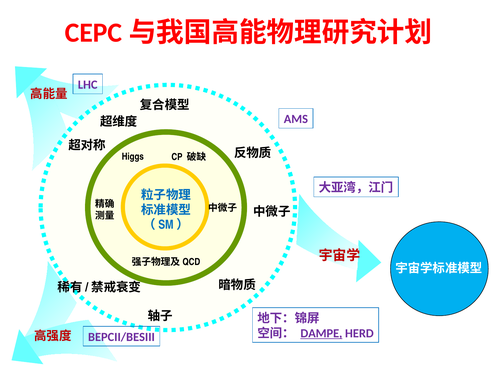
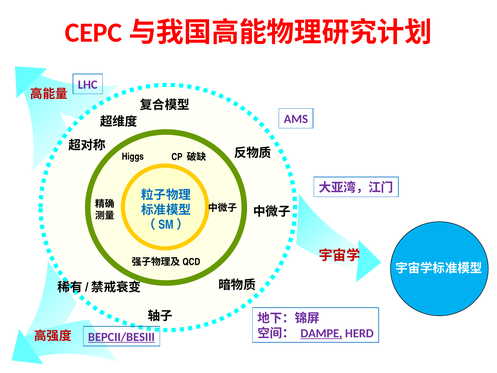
BEPCII/BESIII underline: none -> present
